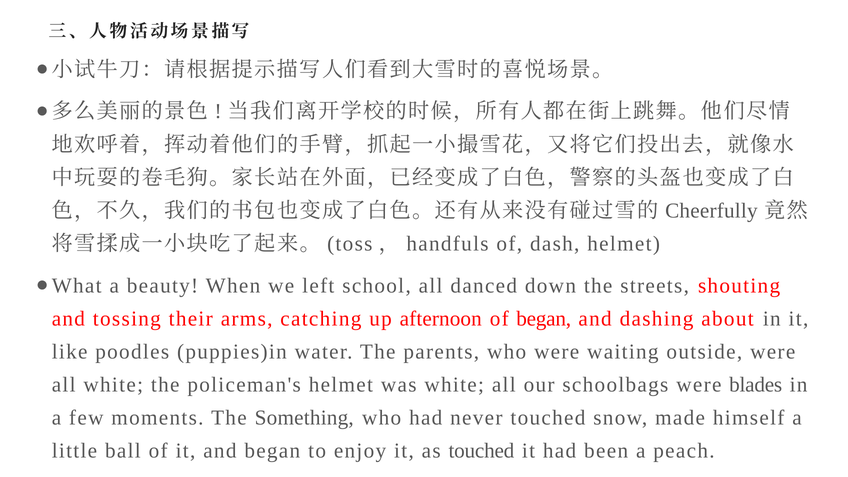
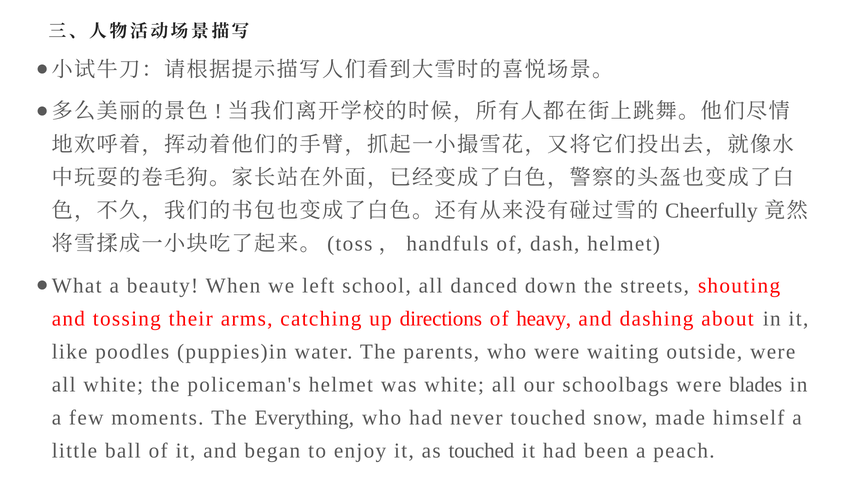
afternoon: afternoon -> directions
of began: began -> heavy
Something: Something -> Everything
